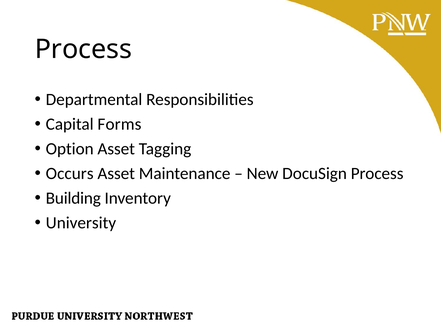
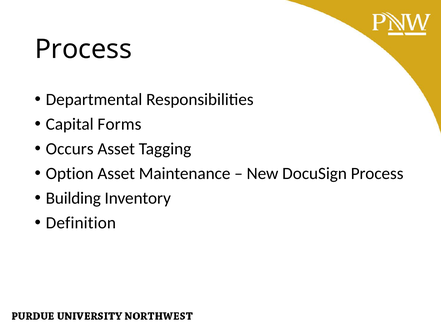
Option: Option -> Occurs
Occurs: Occurs -> Option
University: University -> Definition
